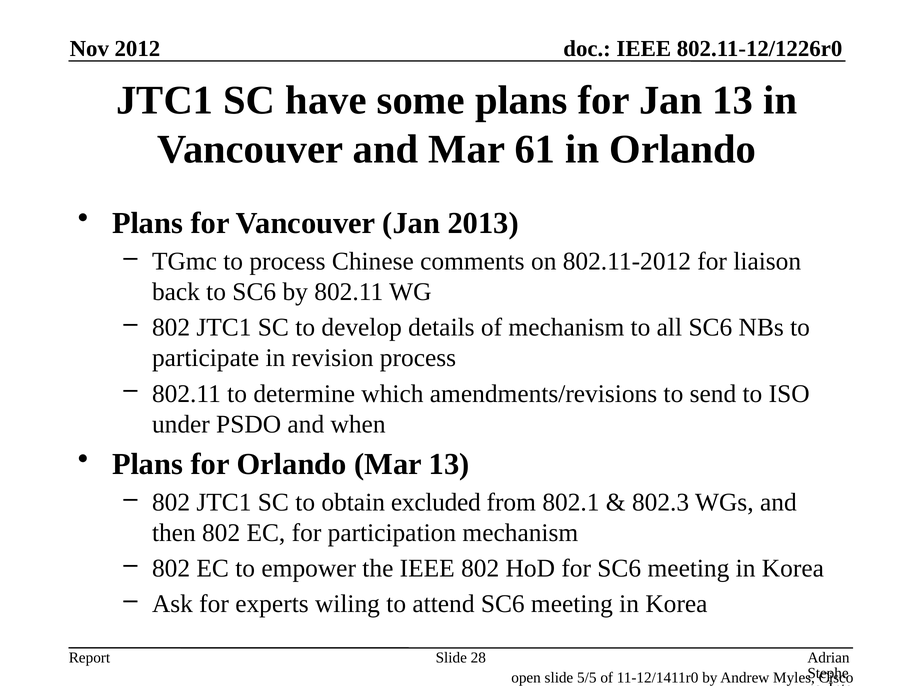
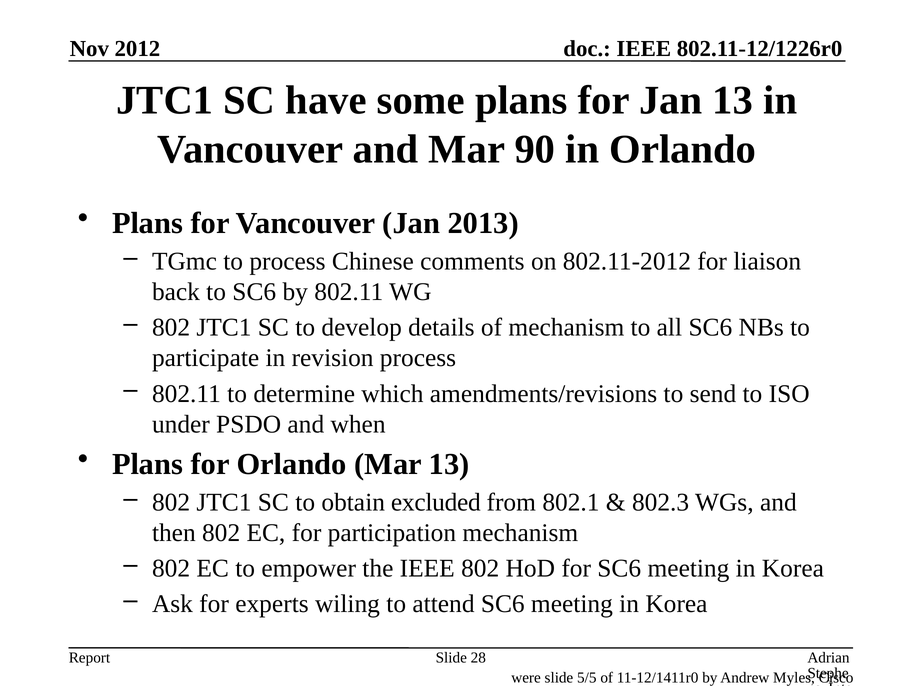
61: 61 -> 90
open: open -> were
